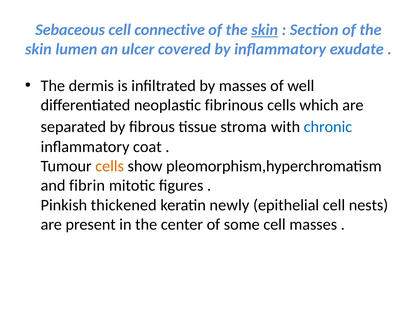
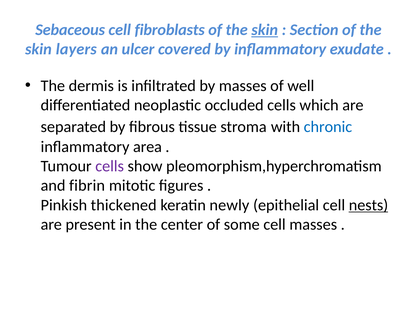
connective: connective -> fibroblasts
lumen: lumen -> layers
fibrinous: fibrinous -> occluded
coat: coat -> area
cells at (110, 167) colour: orange -> purple
nests underline: none -> present
